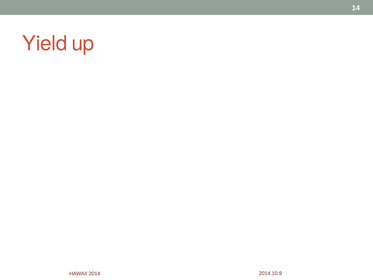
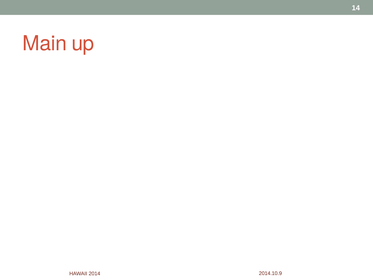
Yield: Yield -> Main
